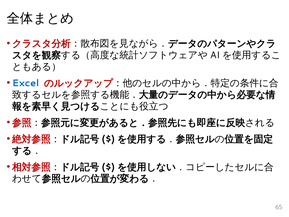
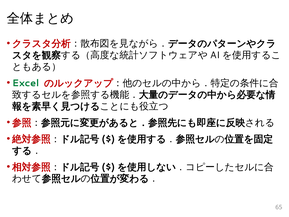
Excel colour: blue -> green
